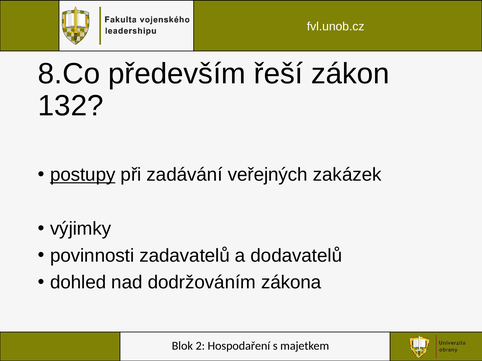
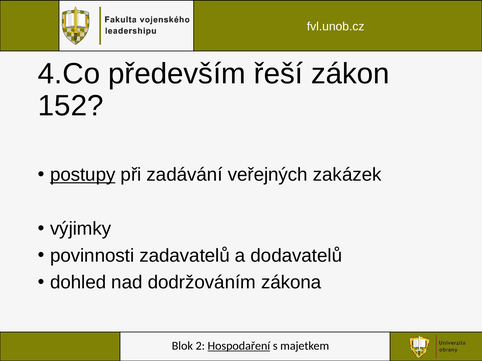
8.Co: 8.Co -> 4.Co
132: 132 -> 152
Hospodaření underline: none -> present
